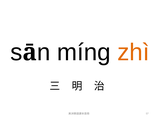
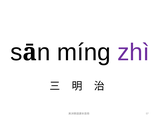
zhì colour: orange -> purple
